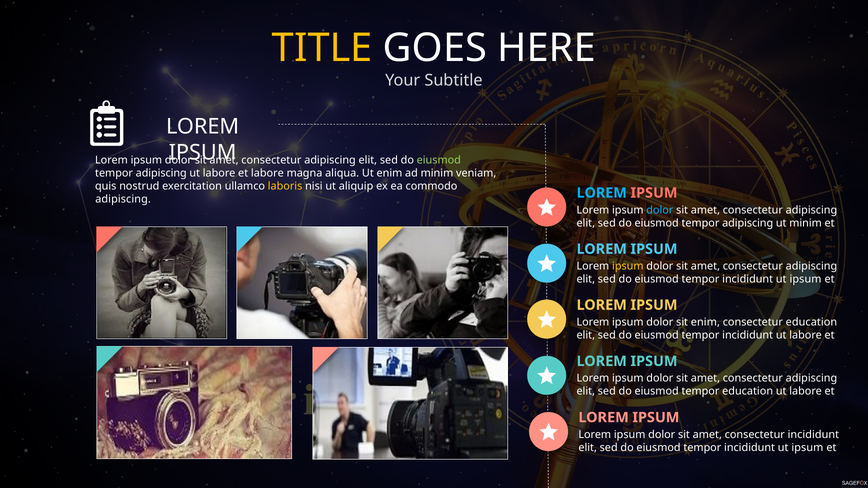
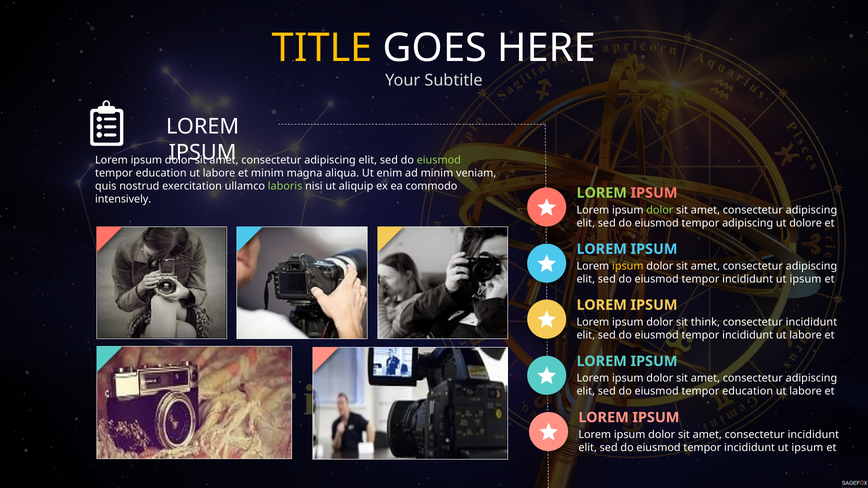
adipiscing at (161, 173): adipiscing -> education
et labore: labore -> minim
laboris colour: yellow -> light green
LOREM at (602, 193) colour: light blue -> light green
adipiscing at (123, 199): adipiscing -> intensively
dolor at (660, 210) colour: light blue -> light green
ut minim: minim -> dolore
sit enim: enim -> think
education at (811, 322): education -> incididunt
